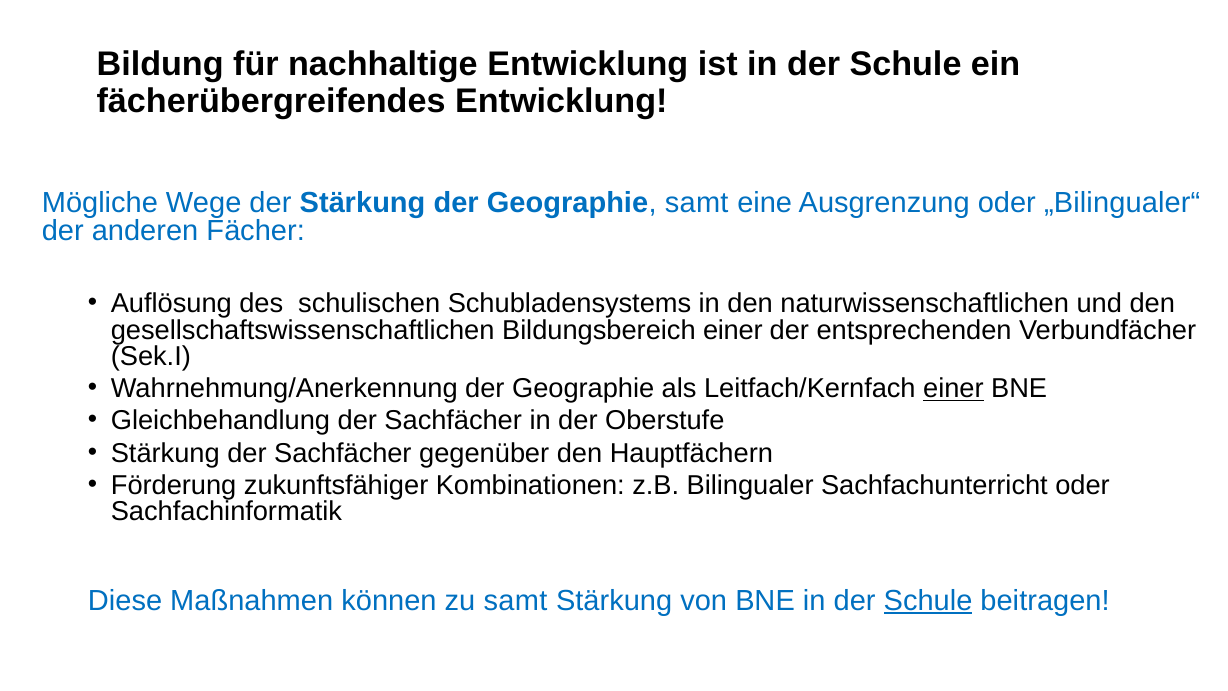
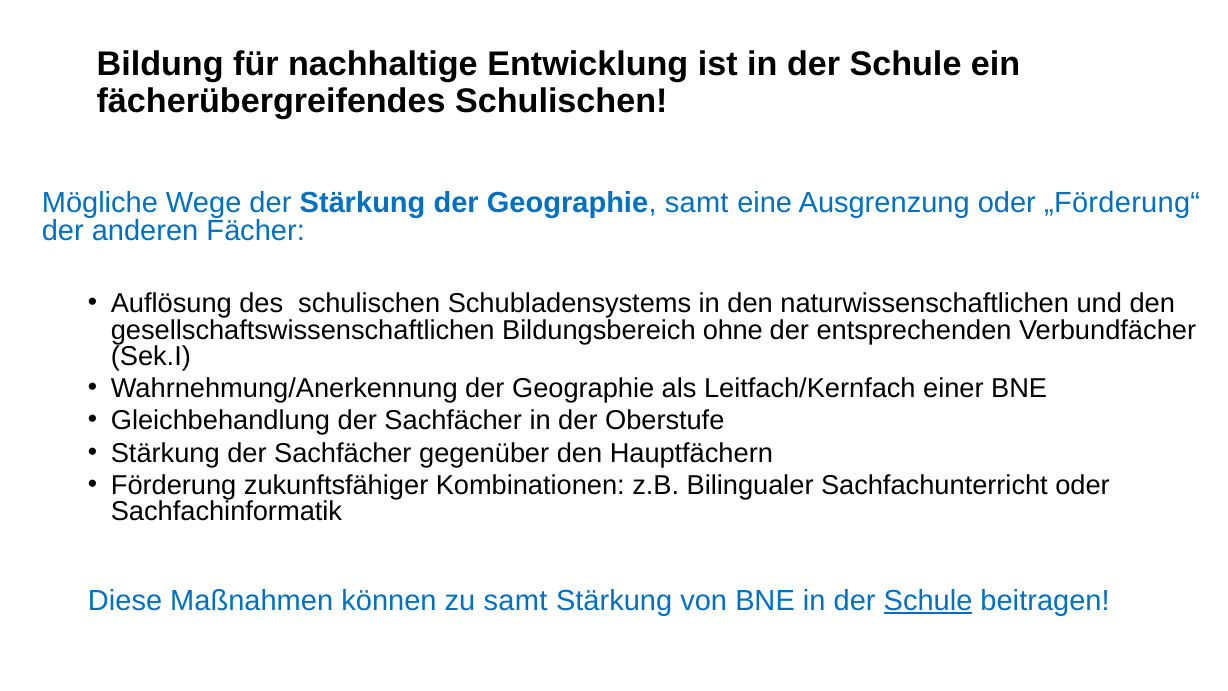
fächerübergreifendes Entwicklung: Entwicklung -> Schulischen
„Bilingualer“: „Bilingualer“ -> „Förderung“
Bildungsbereich einer: einer -> ohne
einer at (953, 389) underline: present -> none
